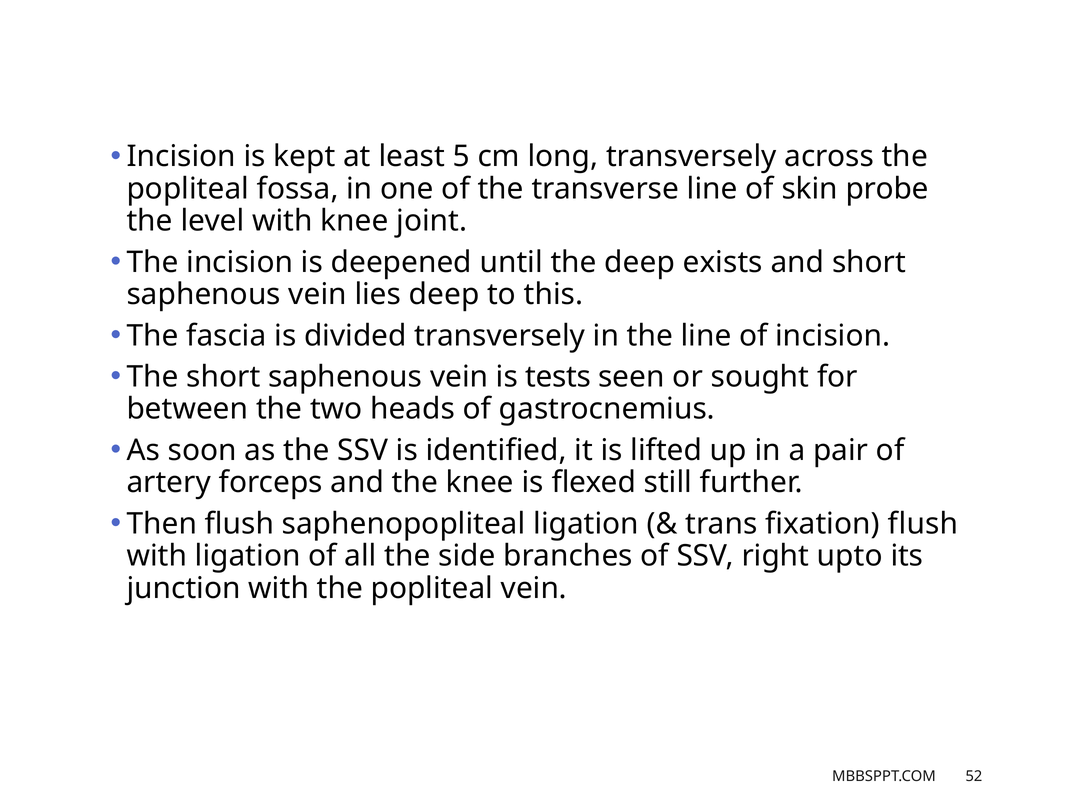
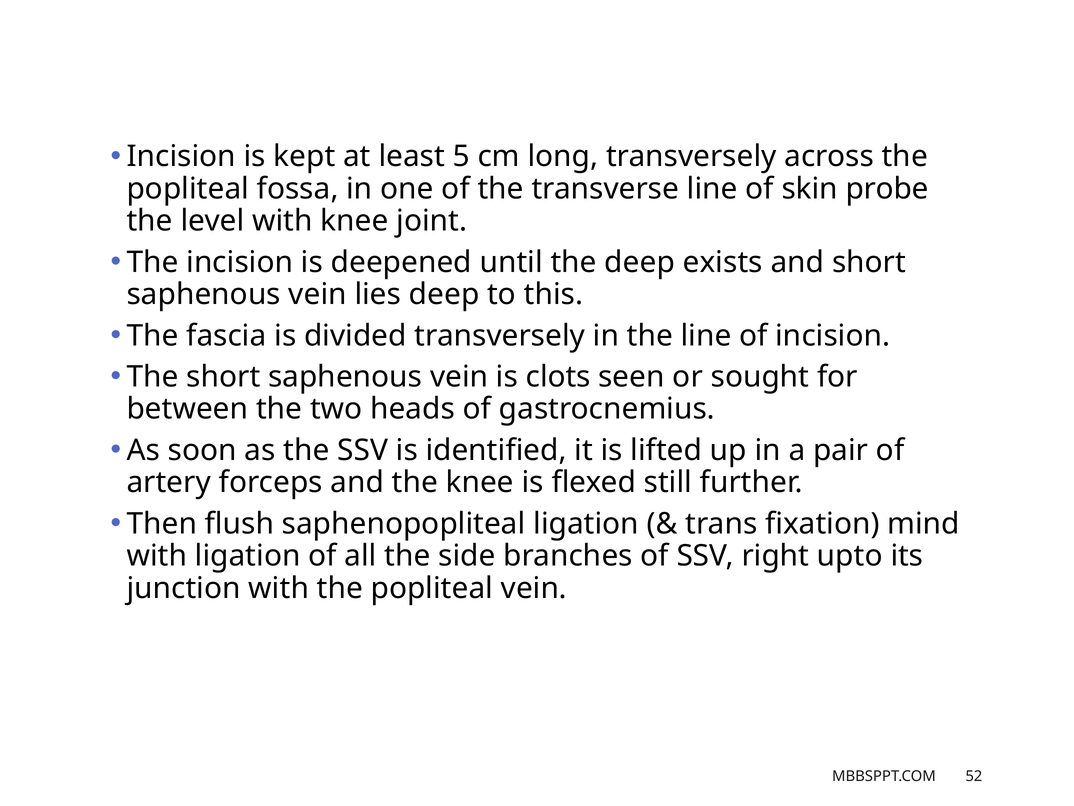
tests: tests -> clots
fixation flush: flush -> mind
